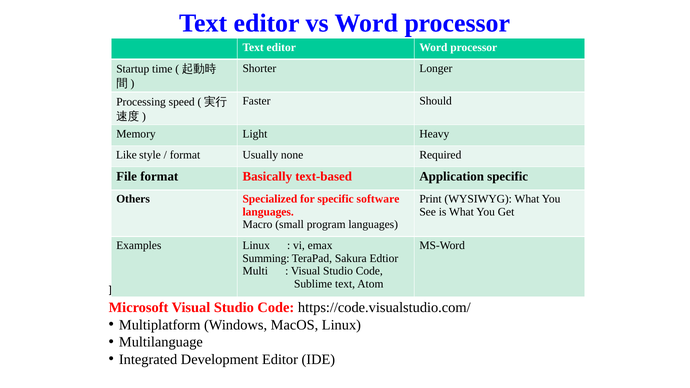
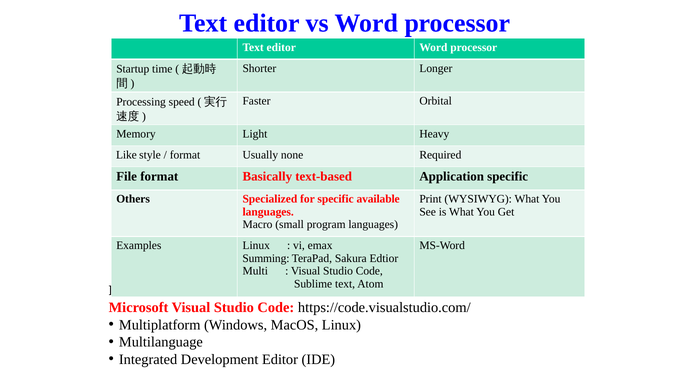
Should: Should -> Orbital
software: software -> available
